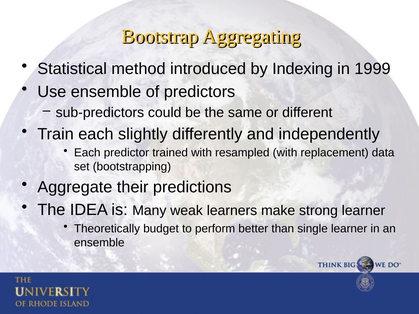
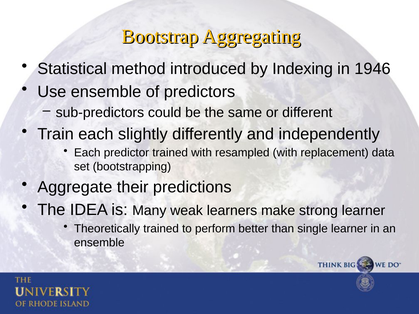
1999: 1999 -> 1946
Theoretically budget: budget -> trained
